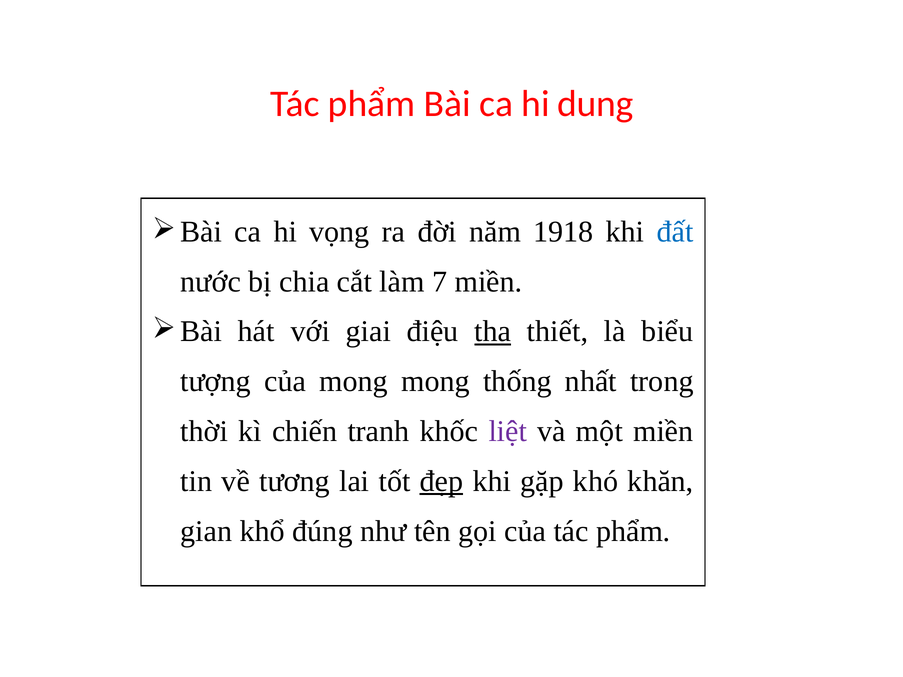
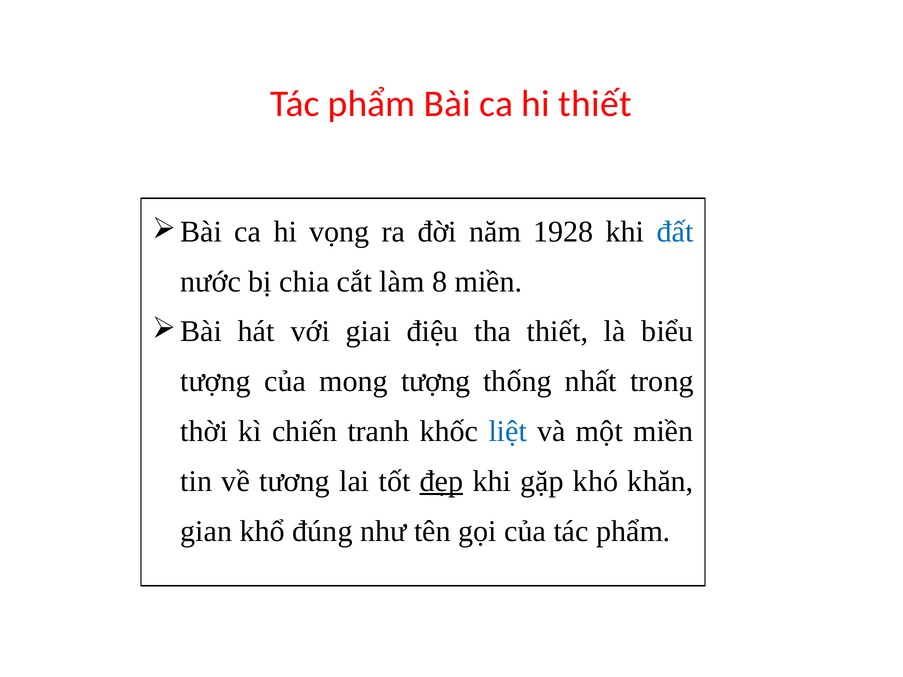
hi dung: dung -> thiết
1918: 1918 -> 1928
7: 7 -> 8
tha underline: present -> none
mong mong: mong -> tượng
liệt colour: purple -> blue
